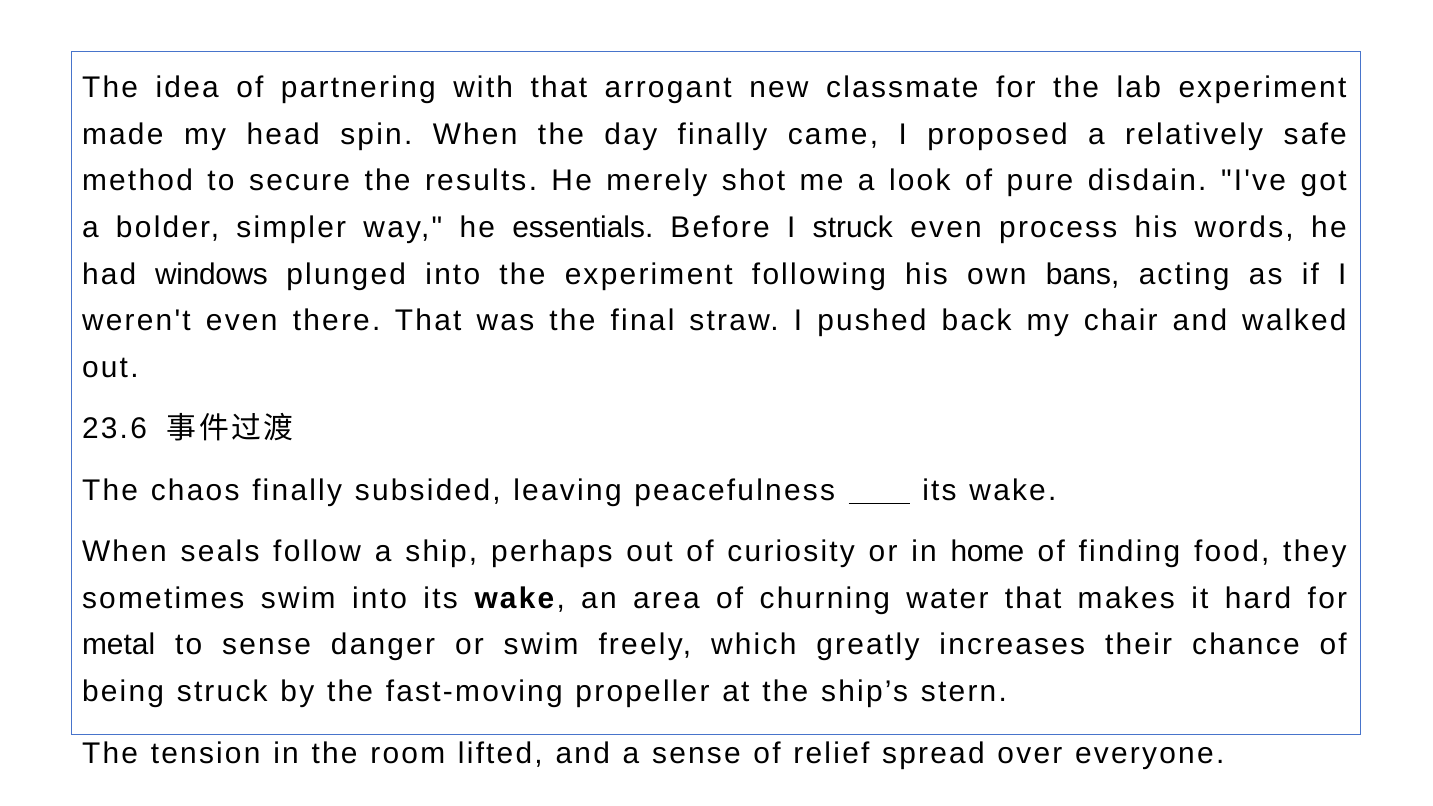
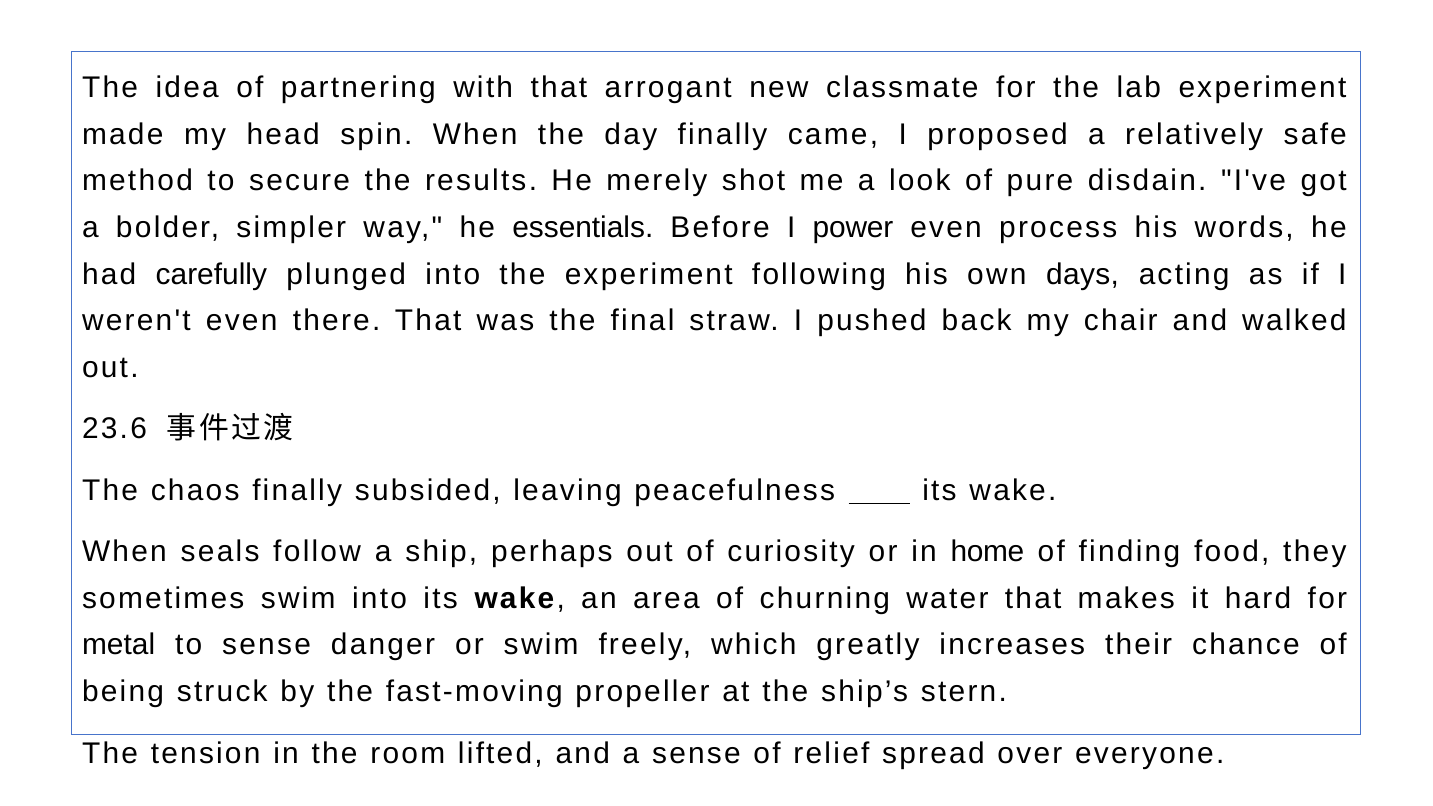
I struck: struck -> power
windows: windows -> carefully
bans: bans -> days
